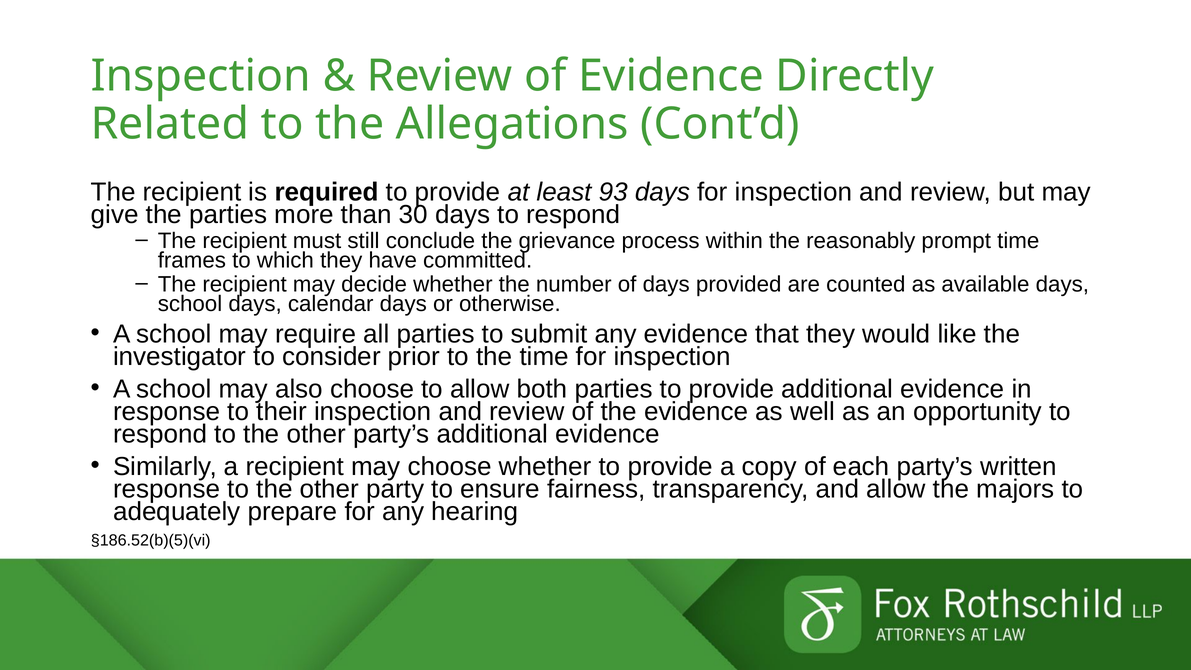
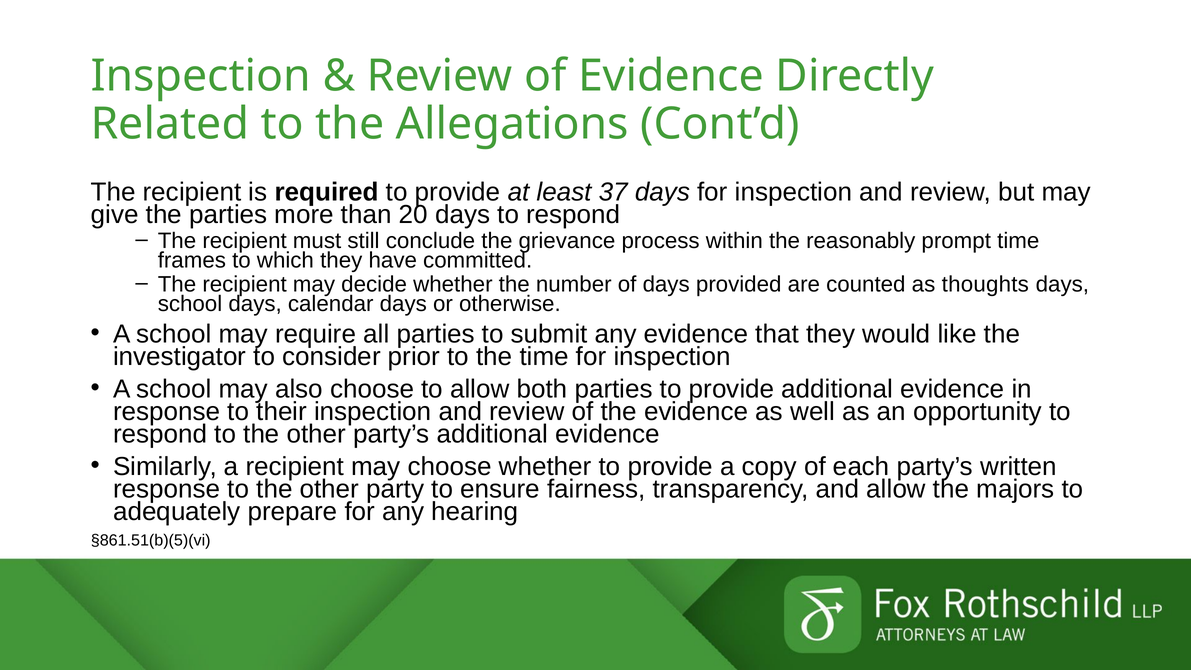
93: 93 -> 37
30: 30 -> 20
available: available -> thoughts
§186.52(b)(5)(vi: §186.52(b)(5)(vi -> §861.51(b)(5)(vi
